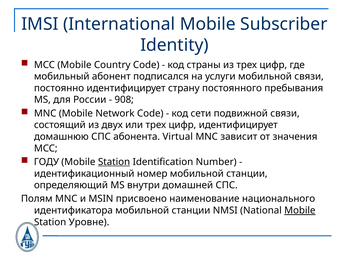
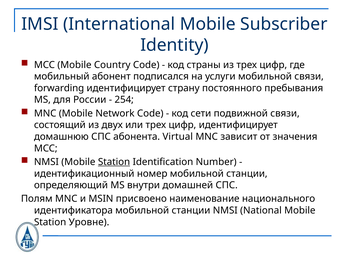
постоянно: постоянно -> forwarding
908: 908 -> 254
ГОДУ at (46, 162): ГОДУ -> NMSI
Mobile at (300, 210) underline: present -> none
